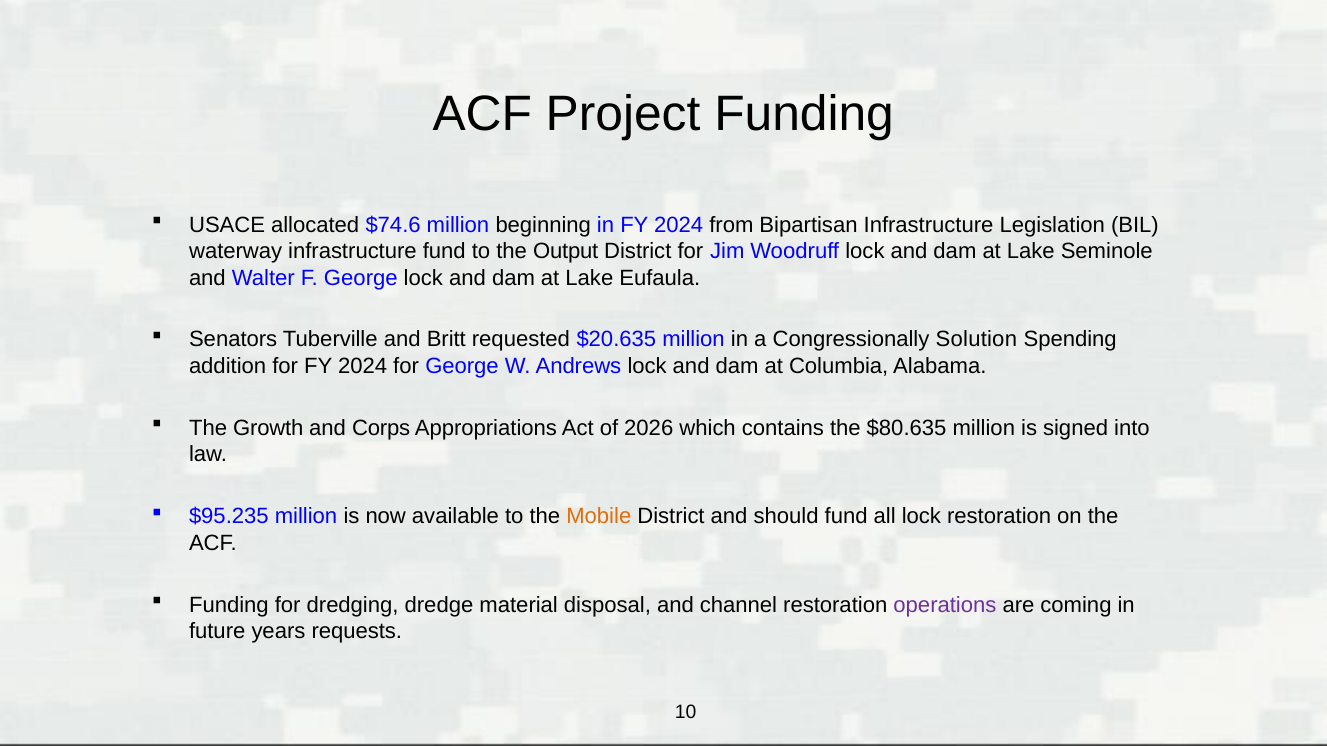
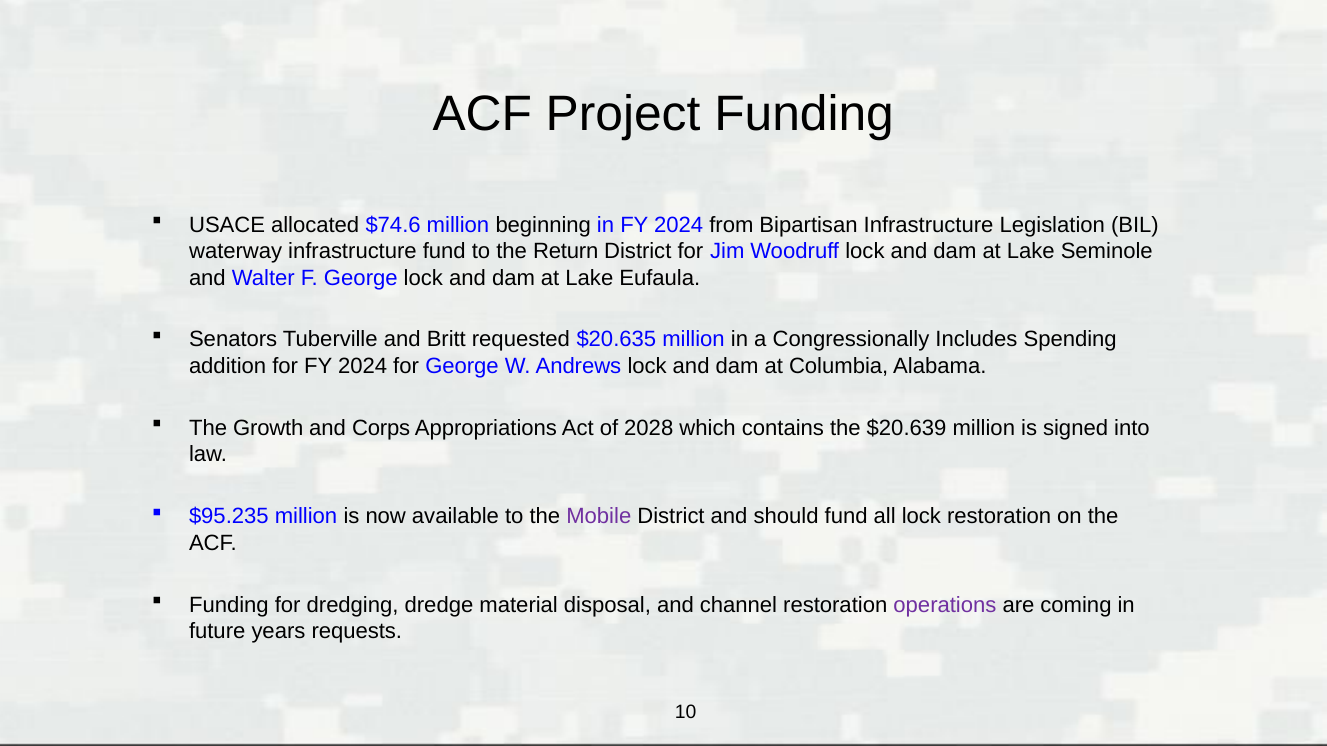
Output: Output -> Return
Solution: Solution -> Includes
2026: 2026 -> 2028
$80.635: $80.635 -> $20.639
Mobile colour: orange -> purple
